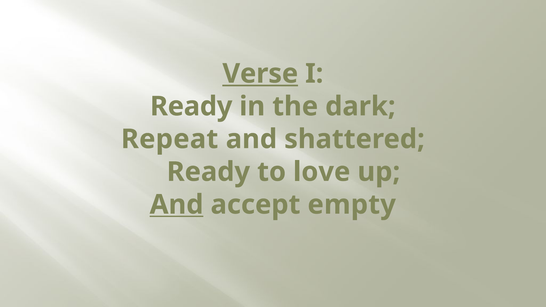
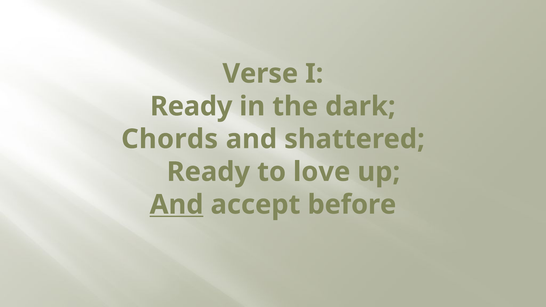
Verse underline: present -> none
Repeat: Repeat -> Chords
empty: empty -> before
